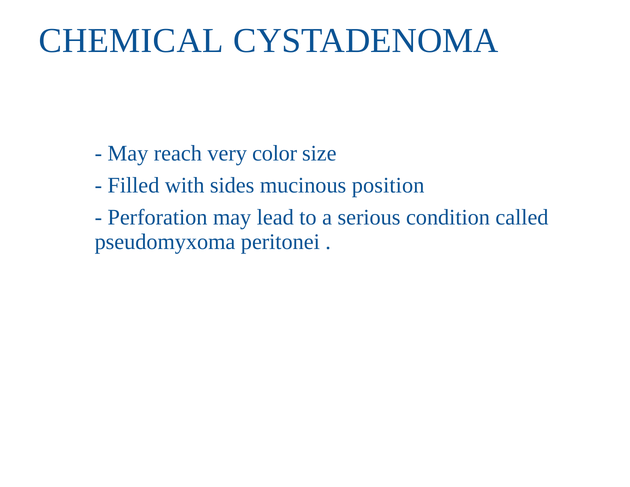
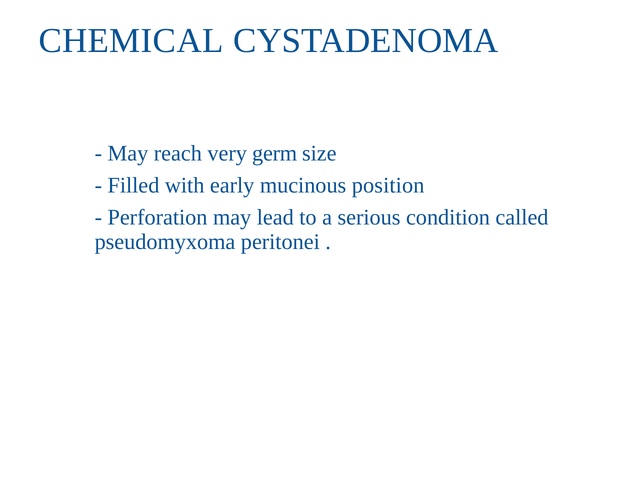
color: color -> germ
sides: sides -> early
